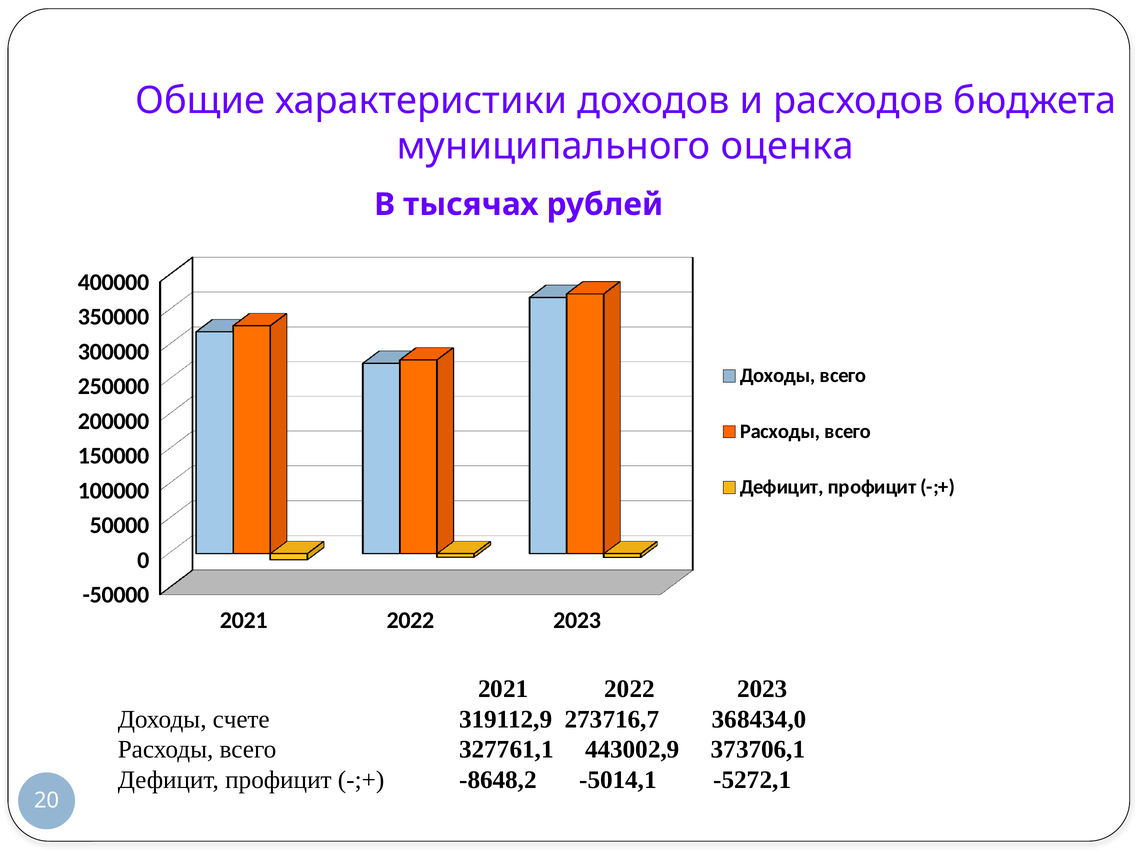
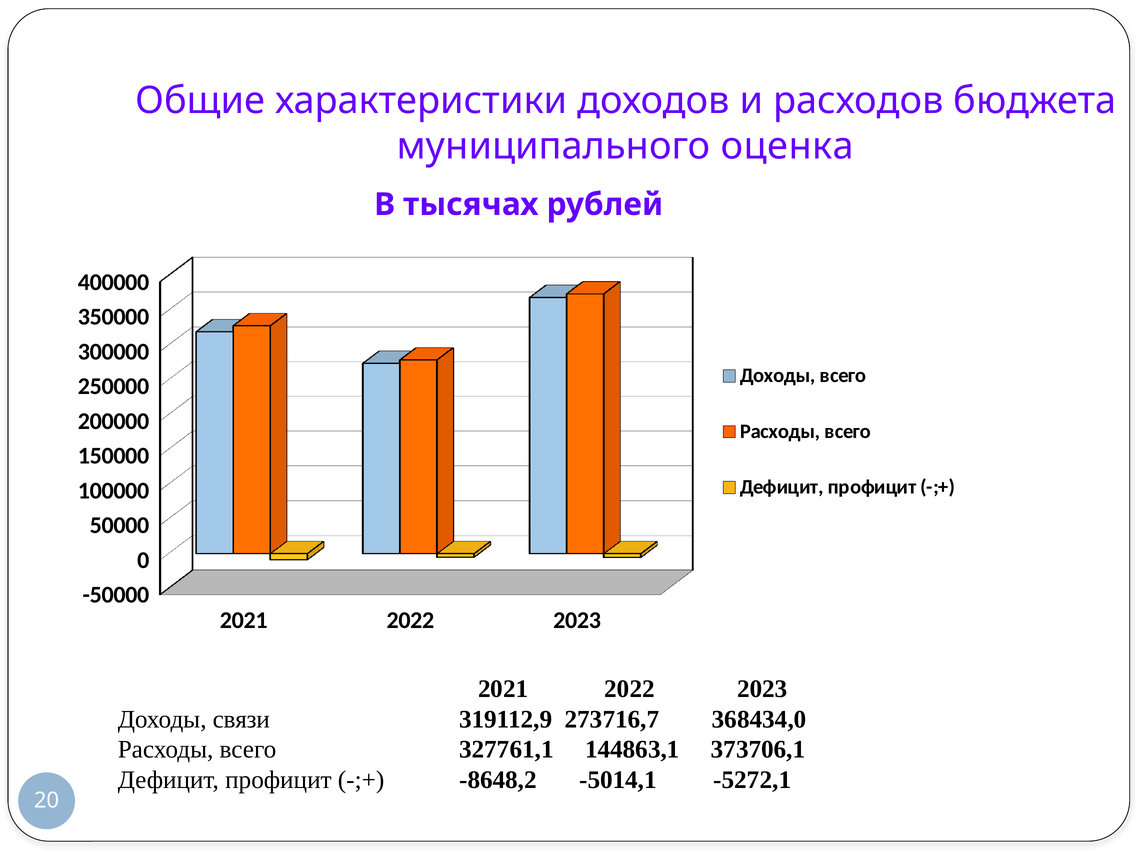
счете: счете -> связи
443002,9: 443002,9 -> 144863,1
